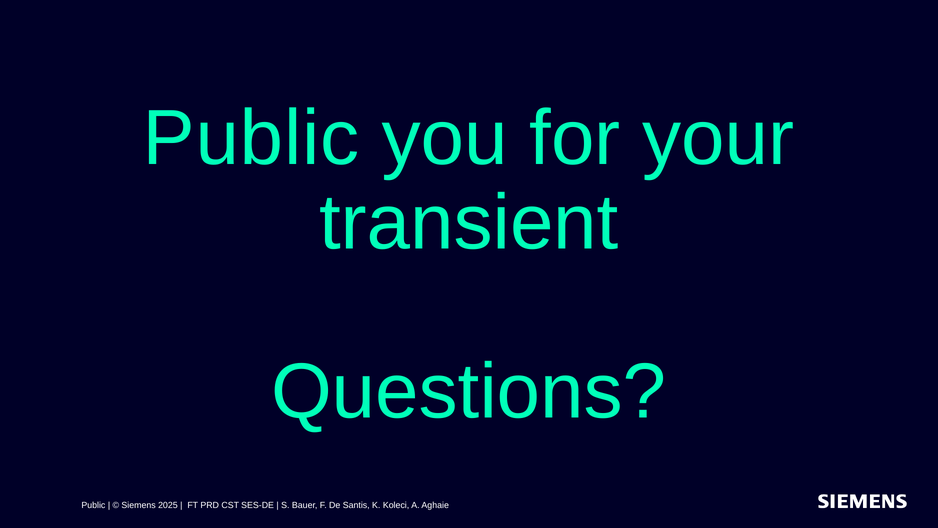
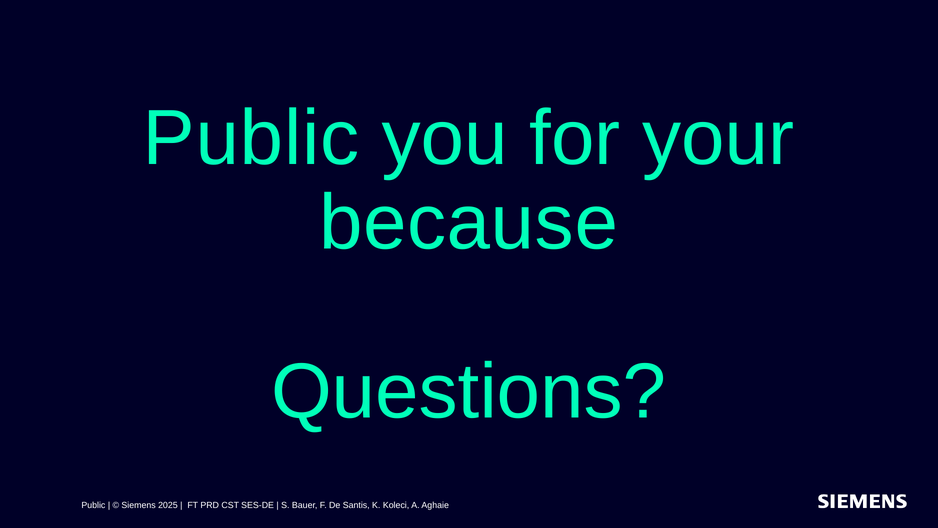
transient: transient -> because
